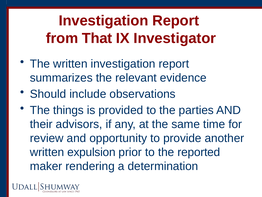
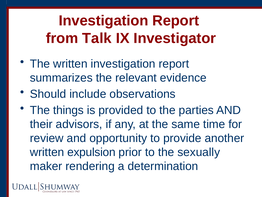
That: That -> Talk
reported: reported -> sexually
